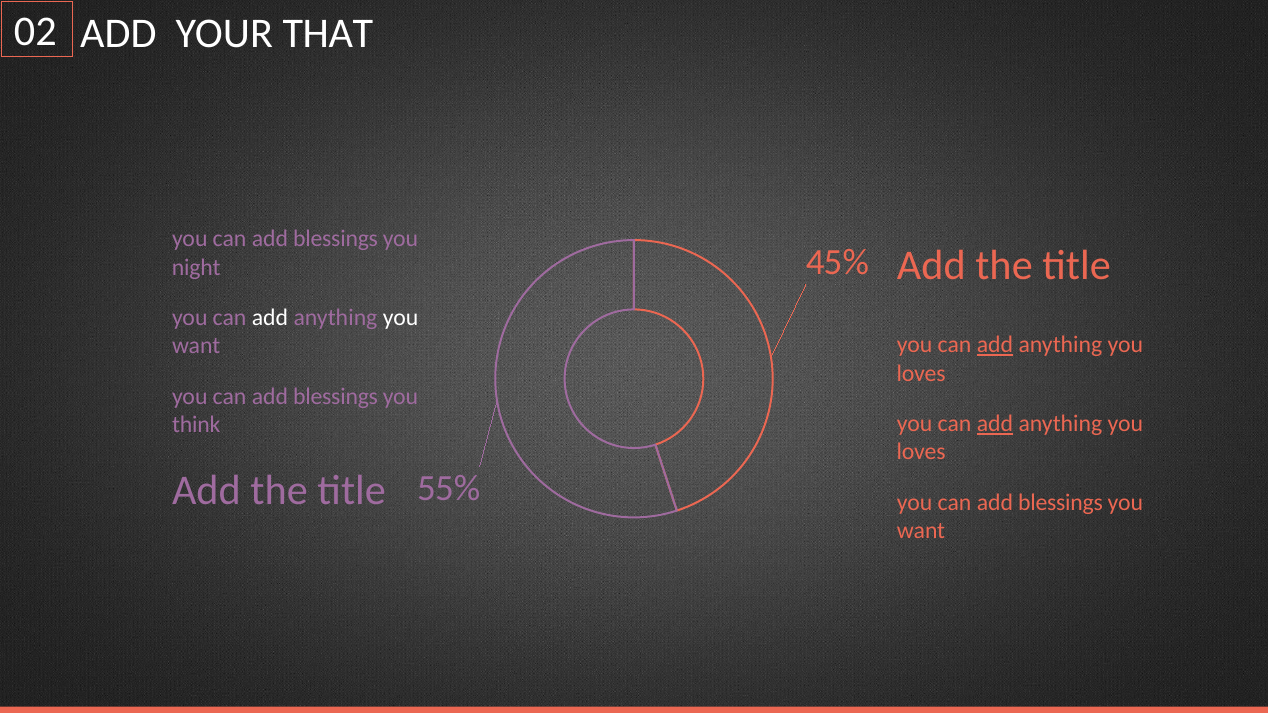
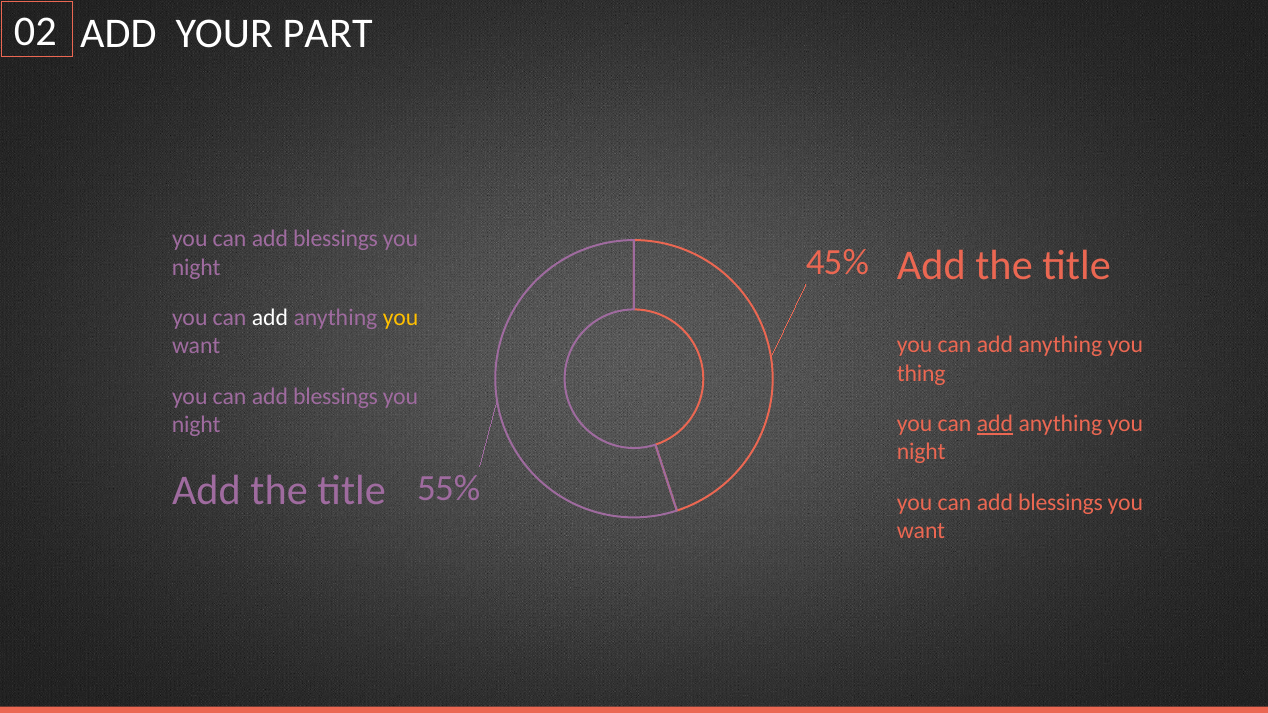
THAT: THAT -> PART
you at (401, 318) colour: white -> yellow
add at (995, 345) underline: present -> none
loves at (921, 373): loves -> thing
think at (196, 425): think -> night
loves at (921, 452): loves -> night
